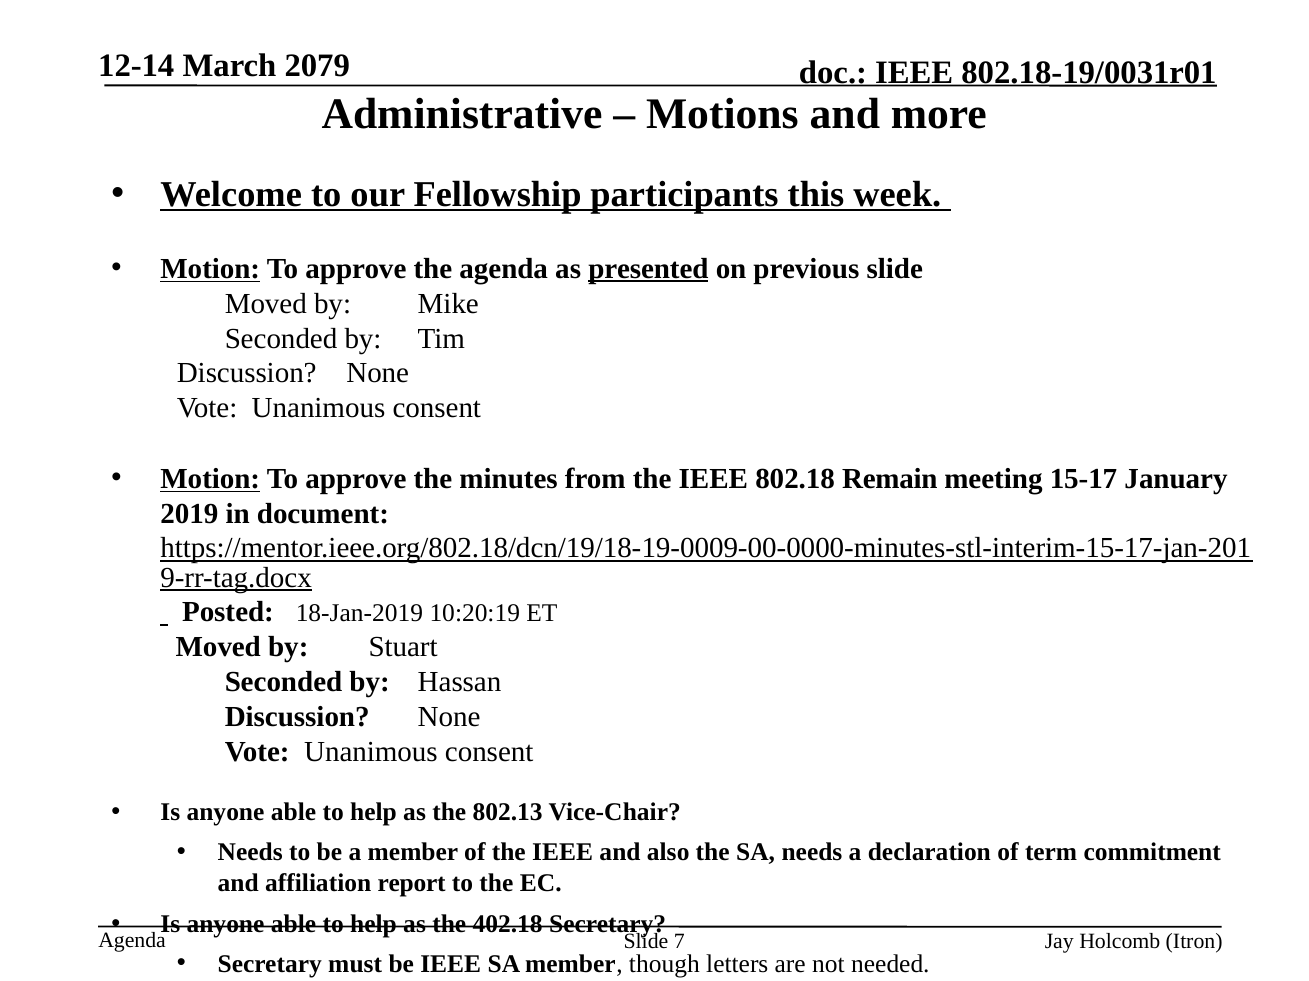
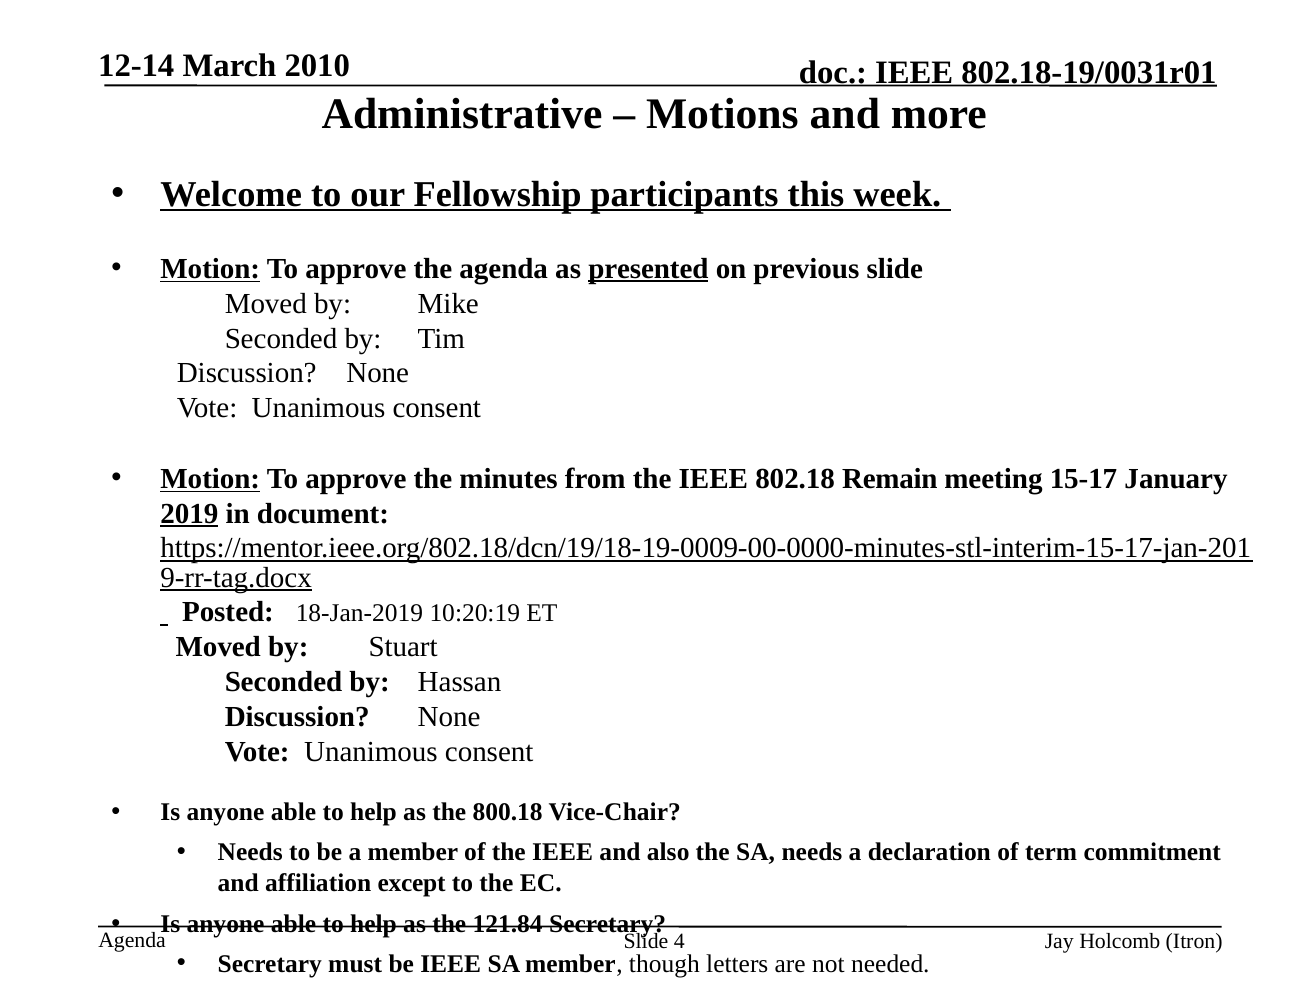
2079: 2079 -> 2010
2019 underline: none -> present
802.13: 802.13 -> 800.18
report: report -> except
402.18: 402.18 -> 121.84
7: 7 -> 4
